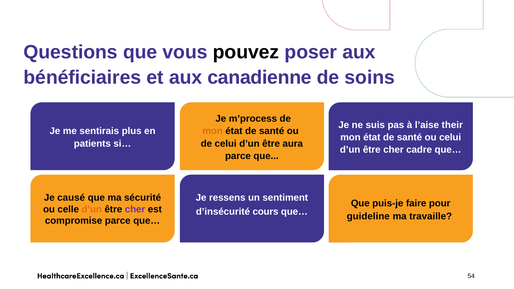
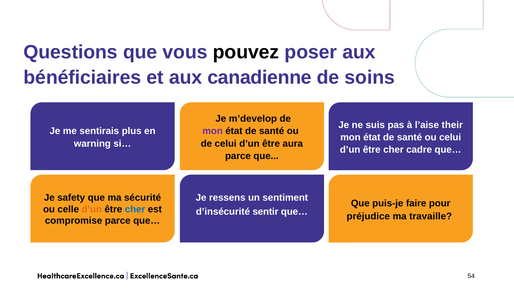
m’process: m’process -> m’develop
mon at (213, 131) colour: orange -> purple
patients: patients -> warning
causé: causé -> safety
cher at (135, 209) colour: purple -> blue
cours: cours -> sentir
guideline: guideline -> préjudice
